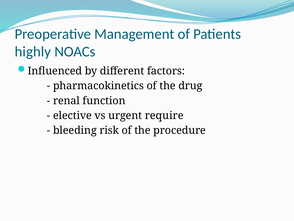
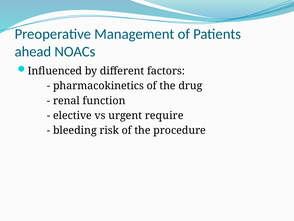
highly: highly -> ahead
